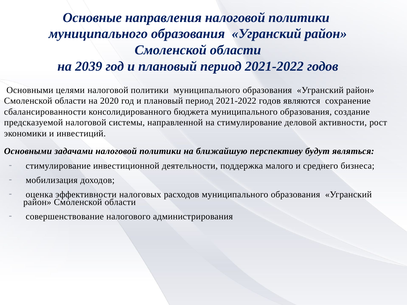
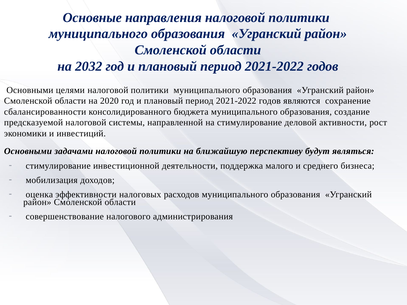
2039: 2039 -> 2032
